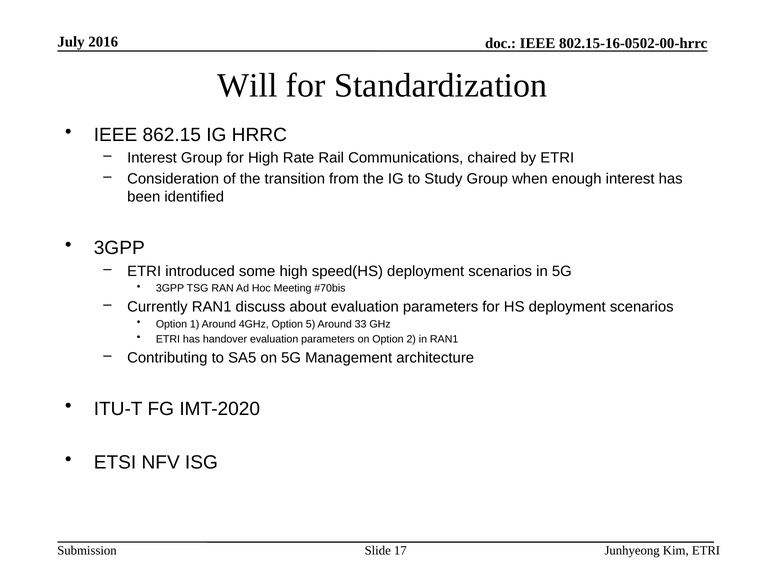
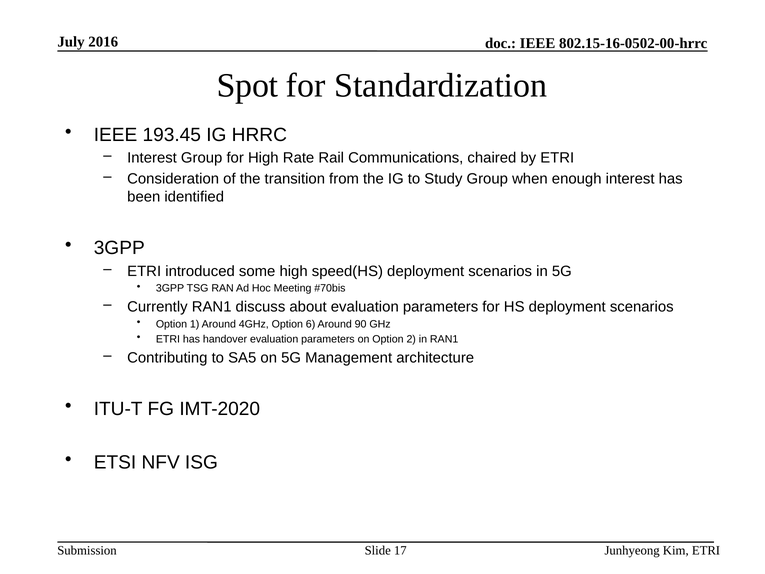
Will: Will -> Spot
862.15: 862.15 -> 193.45
5: 5 -> 6
33: 33 -> 90
